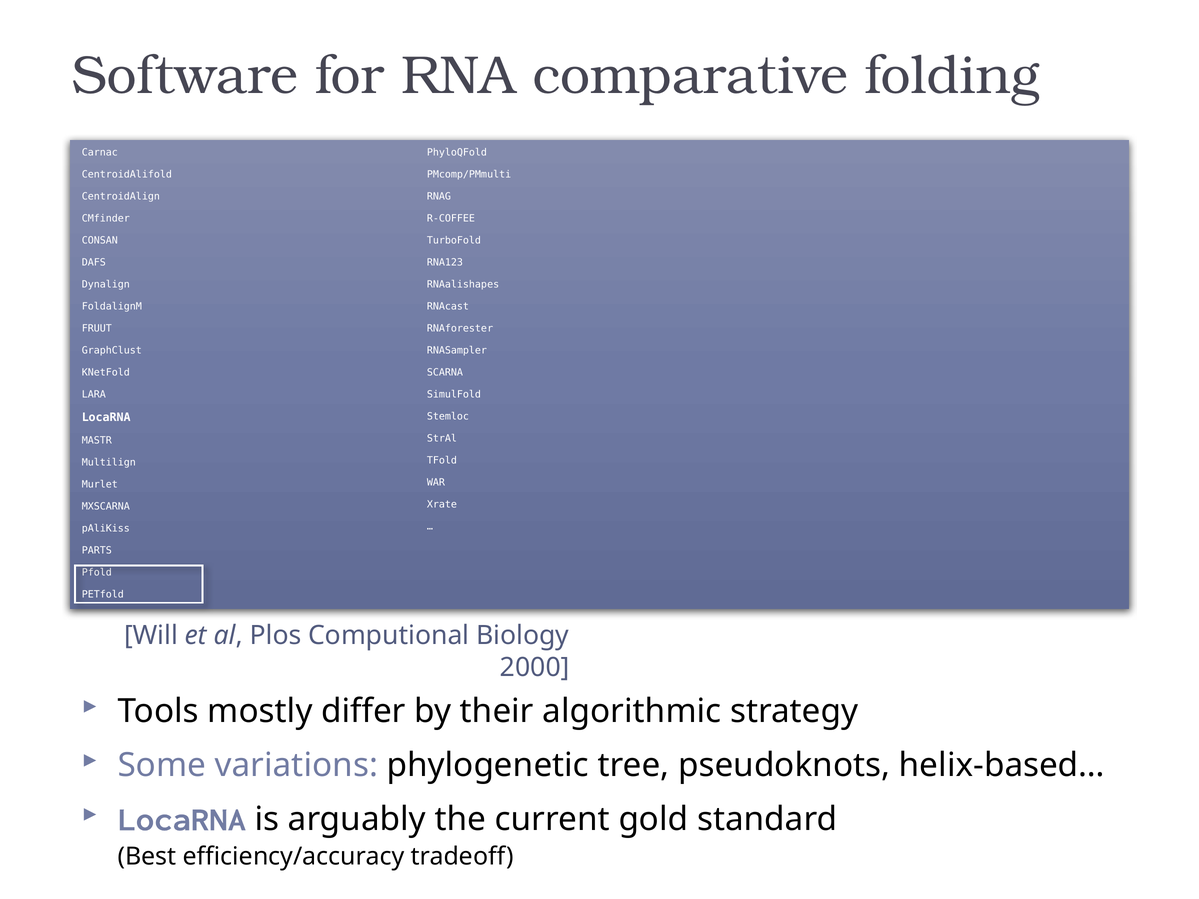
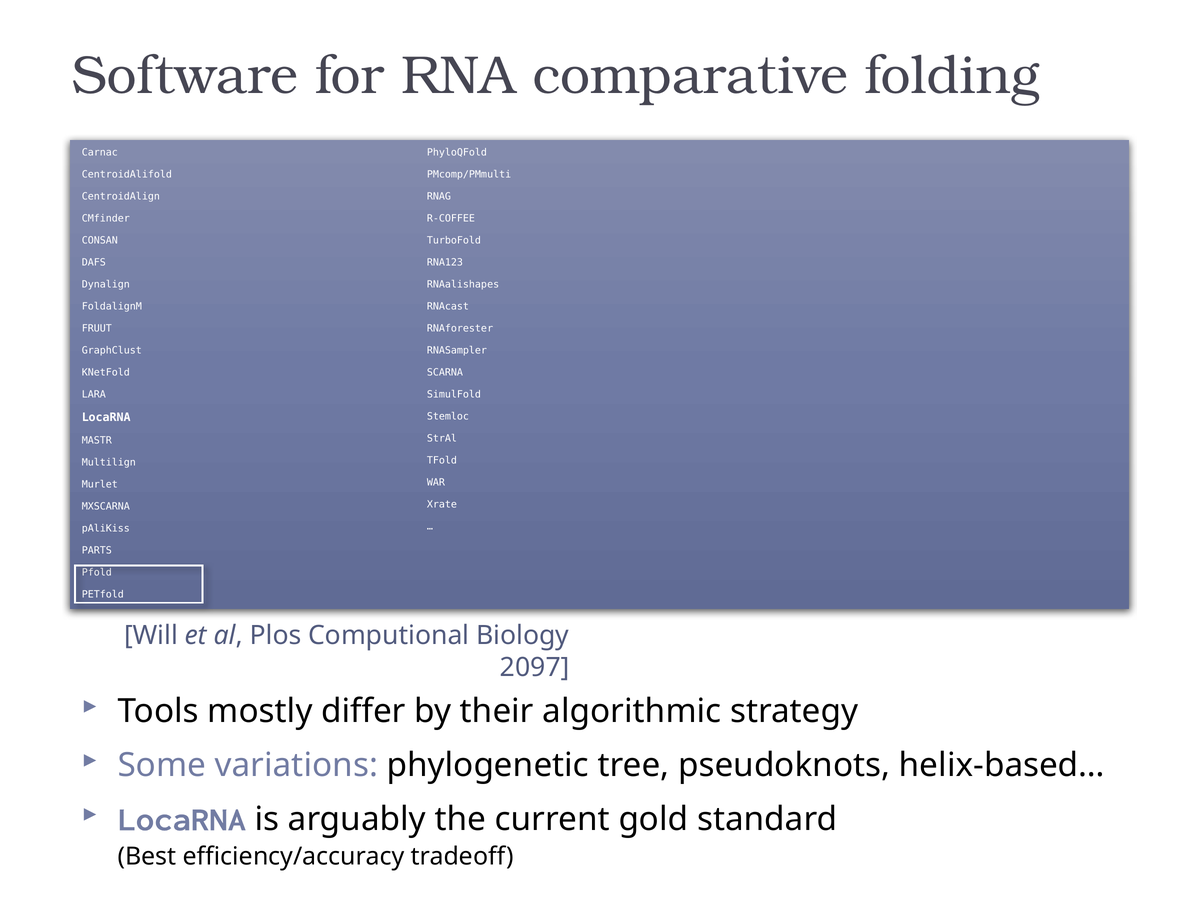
2000: 2000 -> 2097
